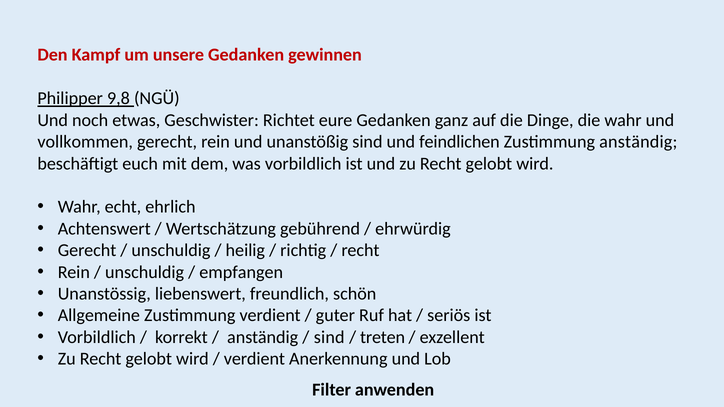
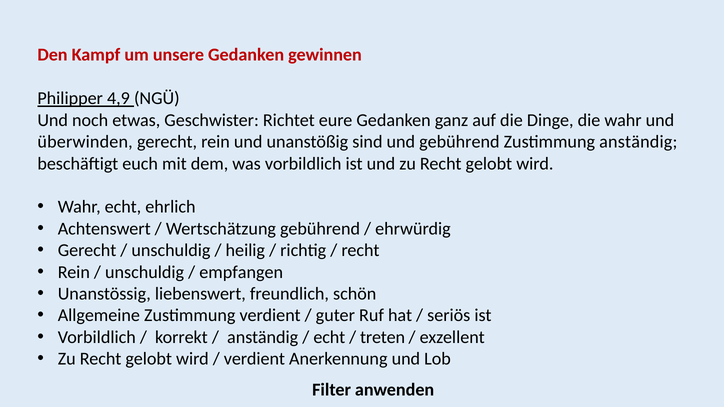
9,8: 9,8 -> 4,9
vollkommen: vollkommen -> überwinden
und feindlichen: feindlichen -> gebührend
sind at (329, 337): sind -> echt
